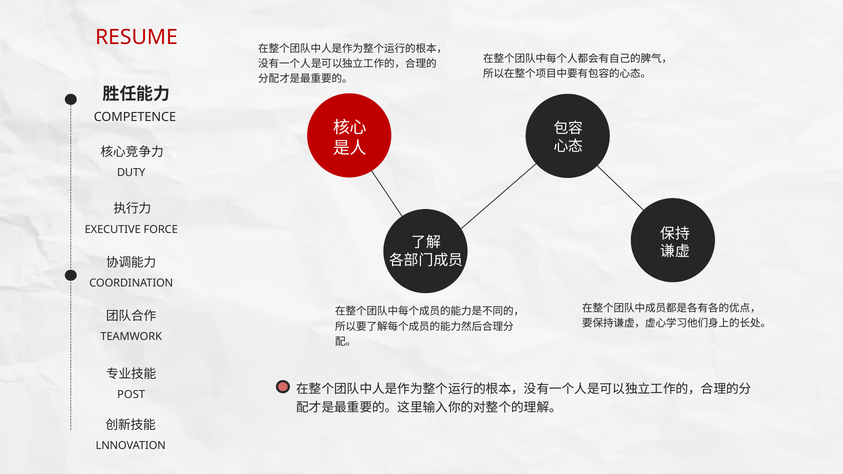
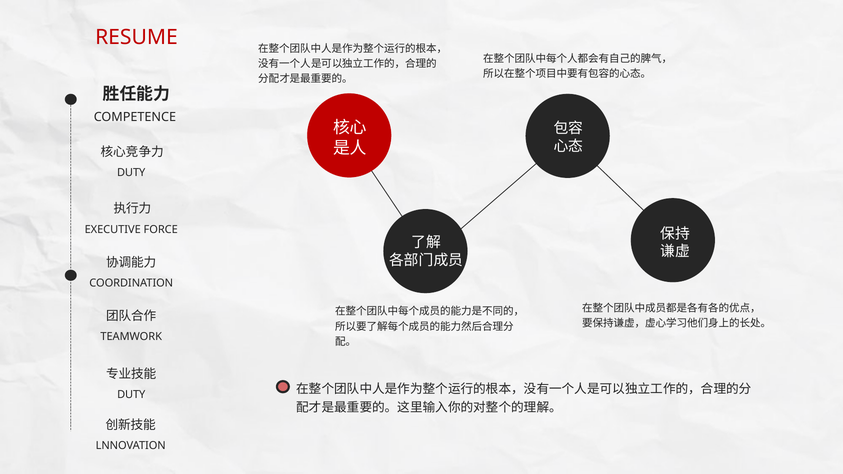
POST at (131, 395): POST -> DUTY
